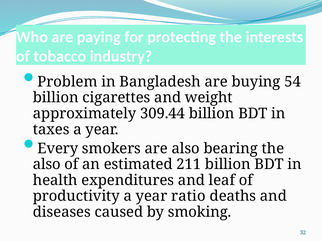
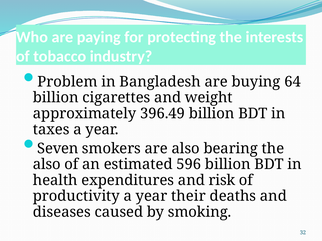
54: 54 -> 64
309.44: 309.44 -> 396.49
Every: Every -> Seven
211: 211 -> 596
leaf: leaf -> risk
ratio: ratio -> their
